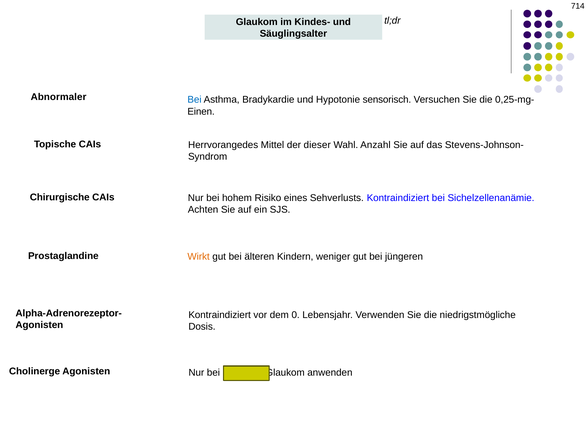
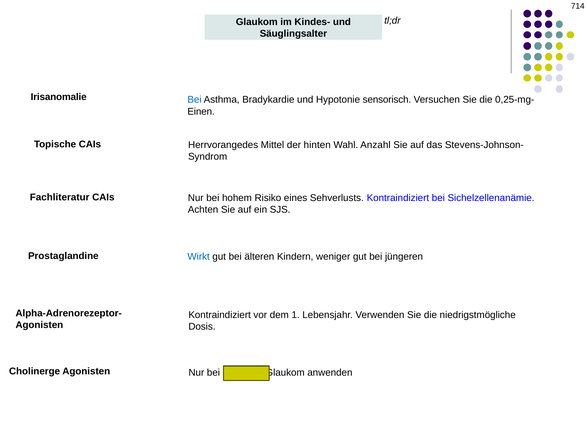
Abnormaler: Abnormaler -> Irisanomalie
dieser: dieser -> hinten
Chirurgische: Chirurgische -> Fachliteratur
Wirkt colour: orange -> blue
0: 0 -> 1
